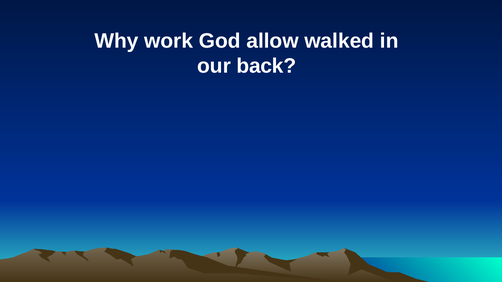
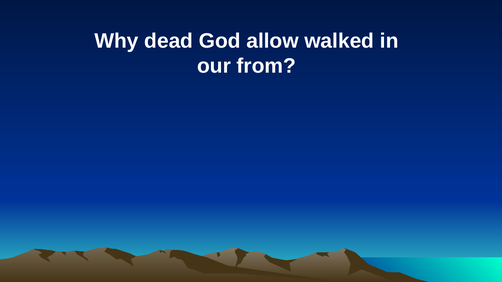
work: work -> dead
back: back -> from
